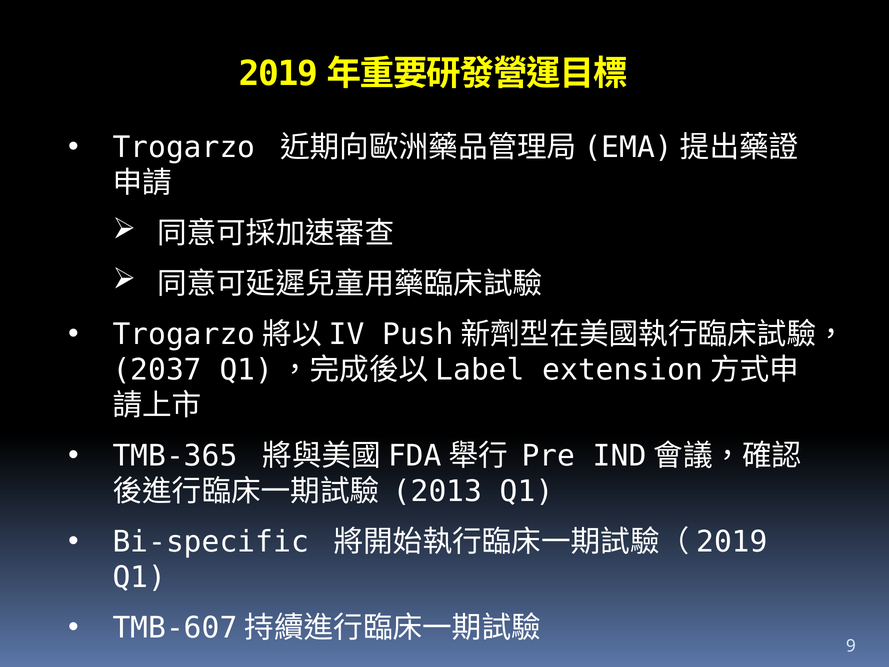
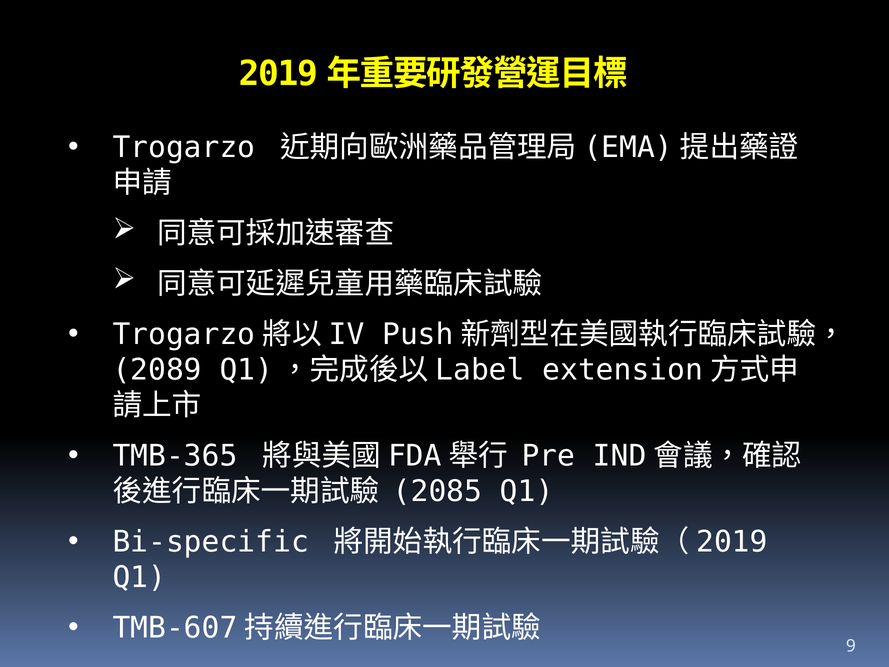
2037: 2037 -> 2089
2013: 2013 -> 2085
